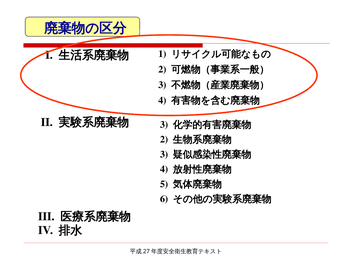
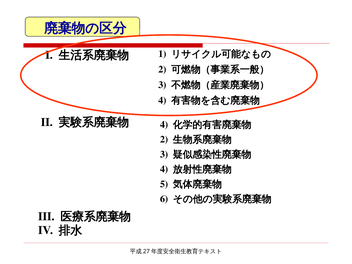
3 at (164, 125): 3 -> 4
